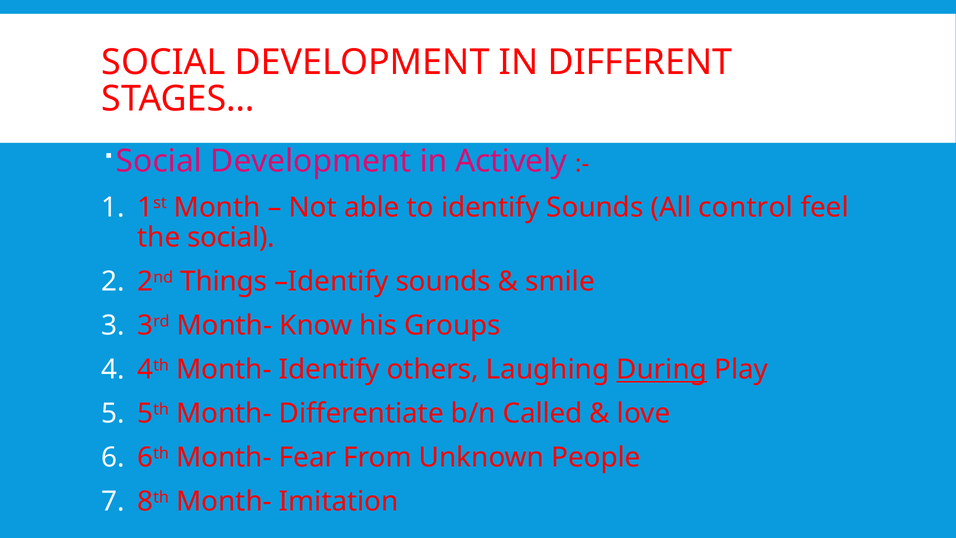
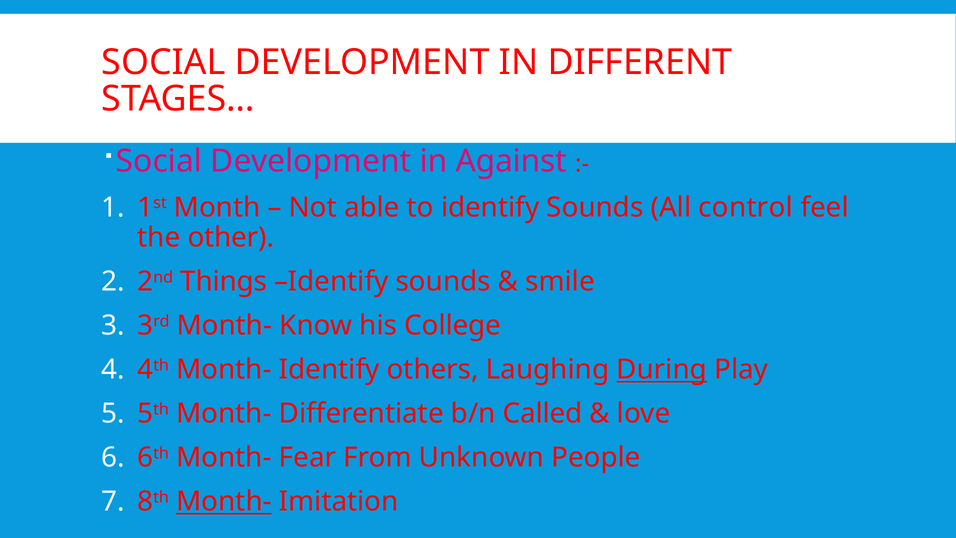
Actively: Actively -> Against
the social: social -> other
Groups: Groups -> College
Month- at (224, 501) underline: none -> present
